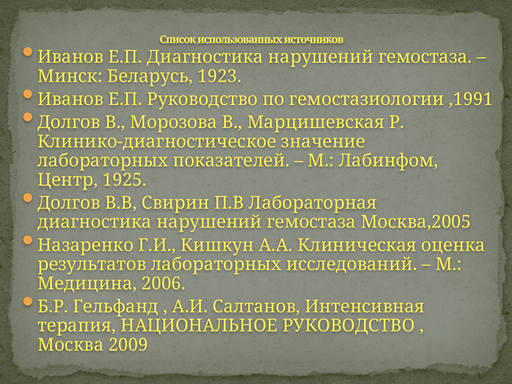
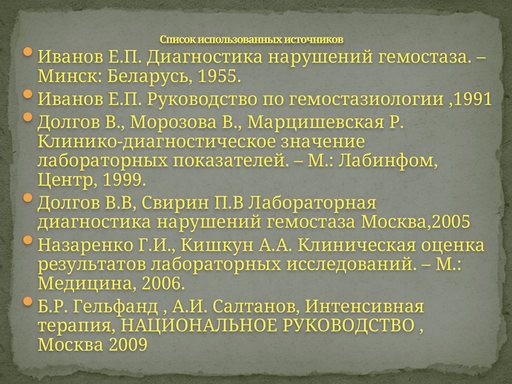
1923: 1923 -> 1955
1925: 1925 -> 1999
